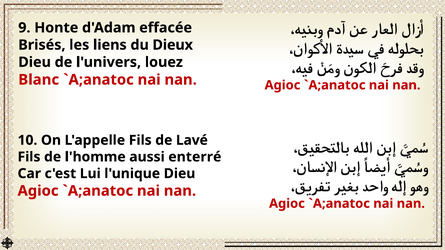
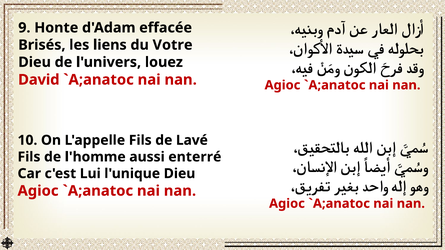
Dieux: Dieux -> Votre
Blanc: Blanc -> David
